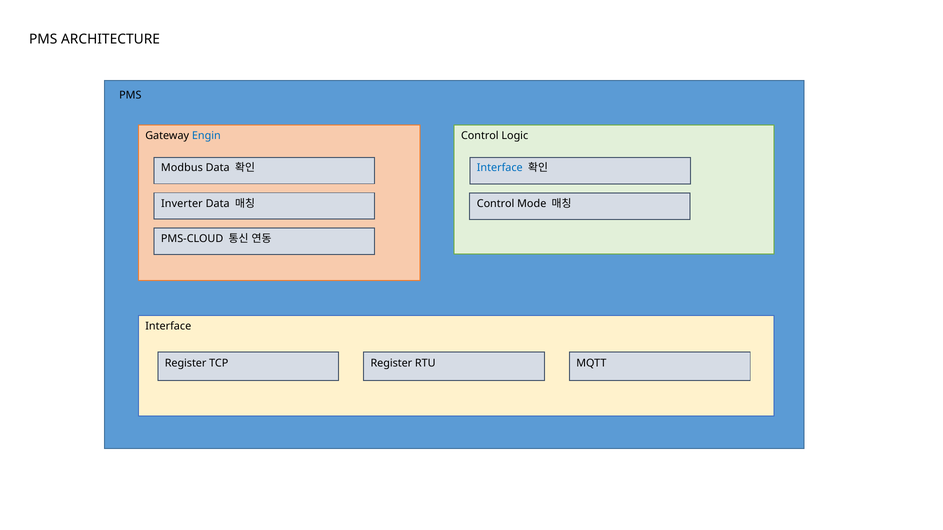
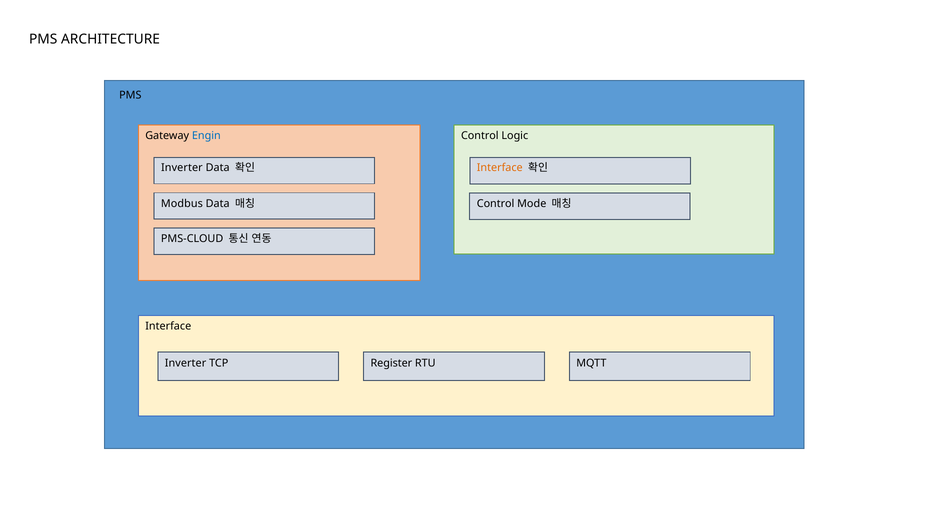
Modbus at (182, 168): Modbus -> Inverter
Interface at (500, 168) colour: blue -> orange
Inverter: Inverter -> Modbus
Register at (186, 364): Register -> Inverter
